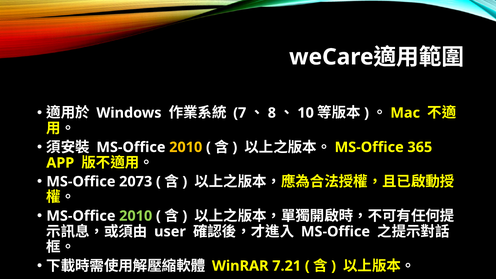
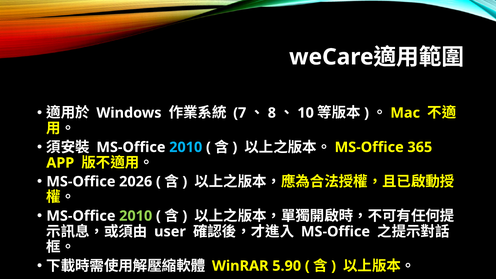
2010 at (186, 147) colour: yellow -> light blue
2073: 2073 -> 2026
7.21: 7.21 -> 5.90
